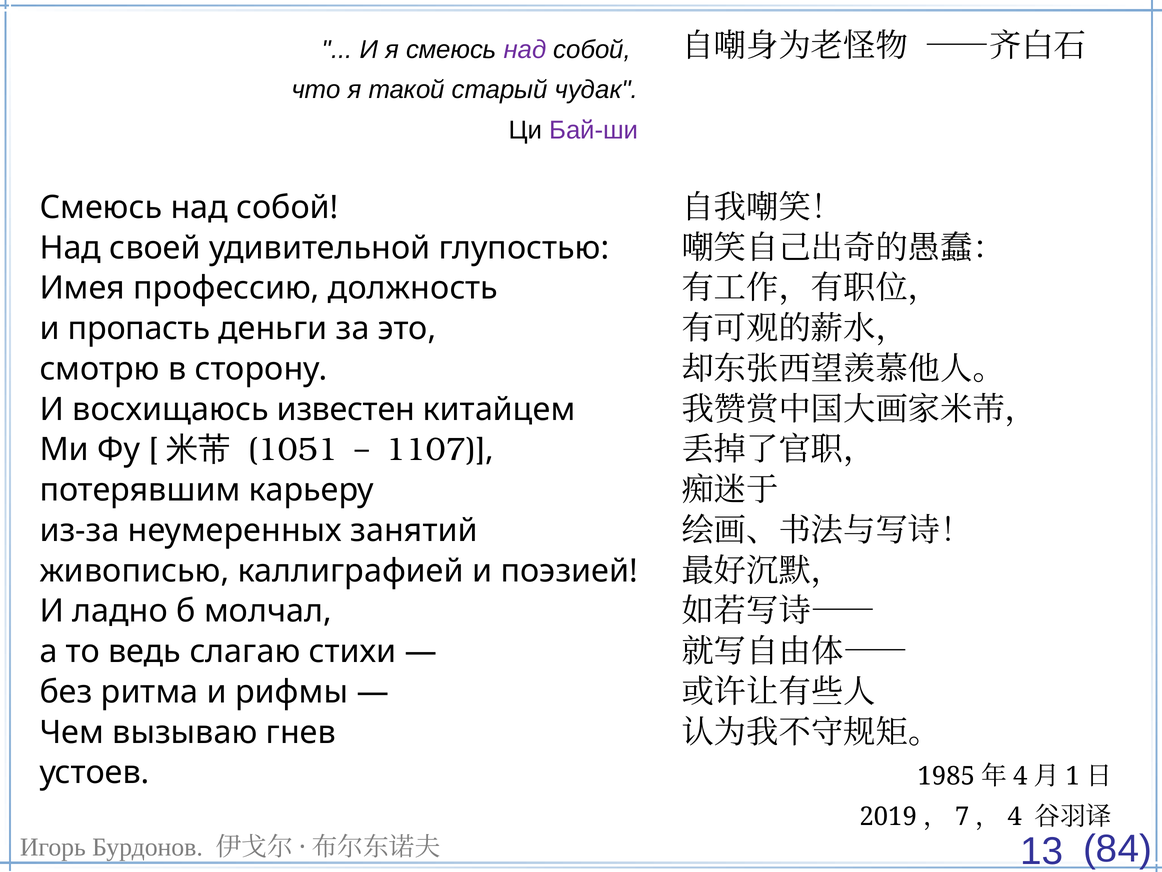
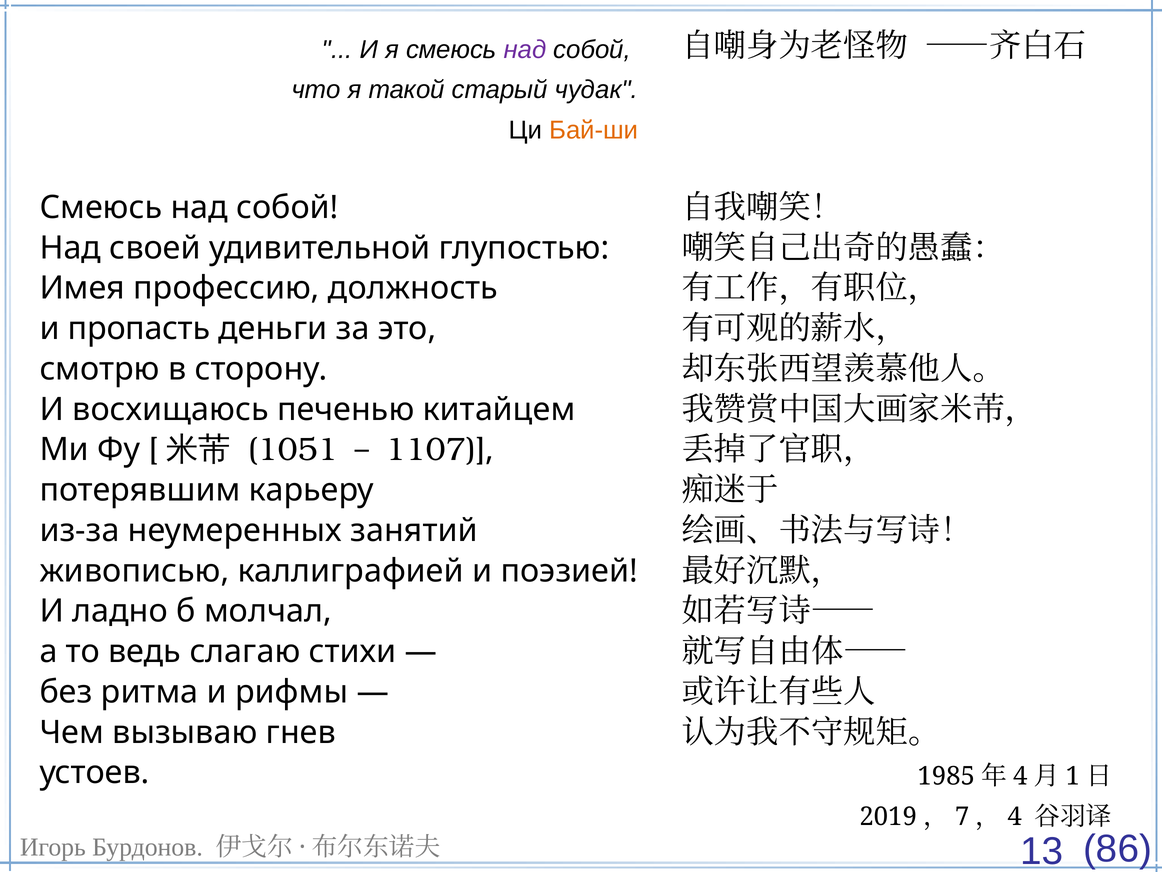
Бай-ши colour: purple -> orange
известен: известен -> печенью
84: 84 -> 86
